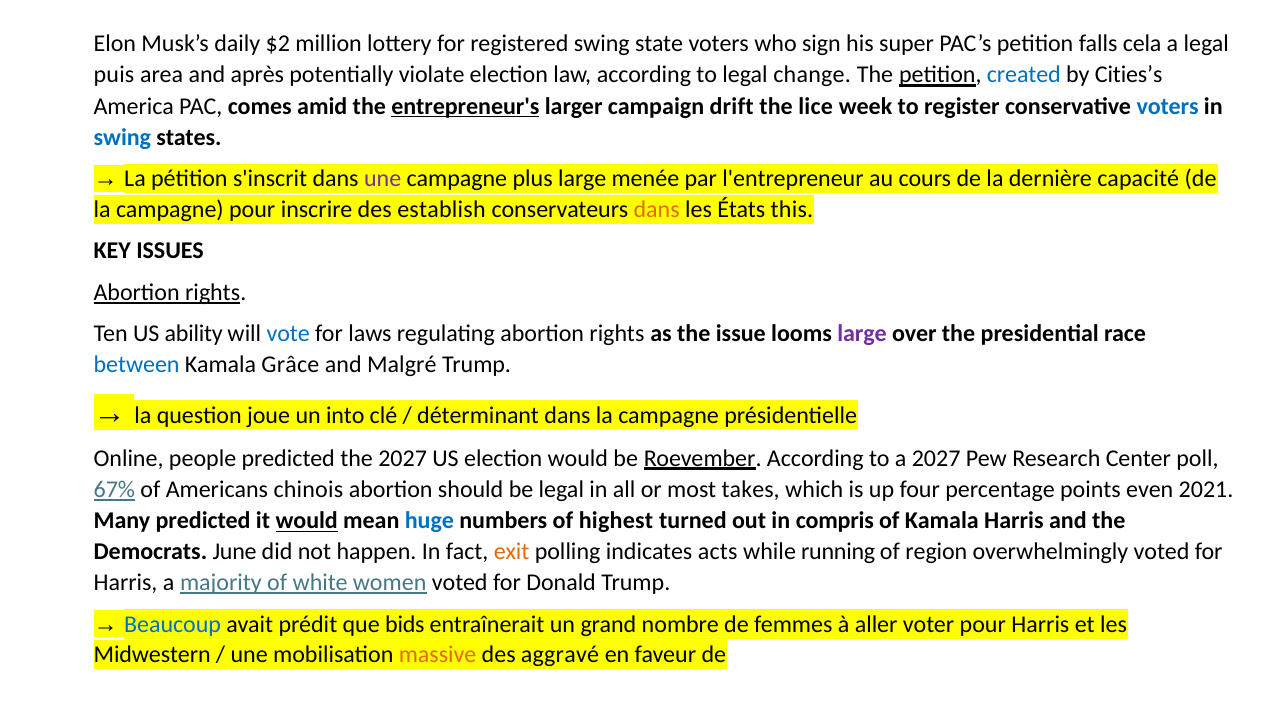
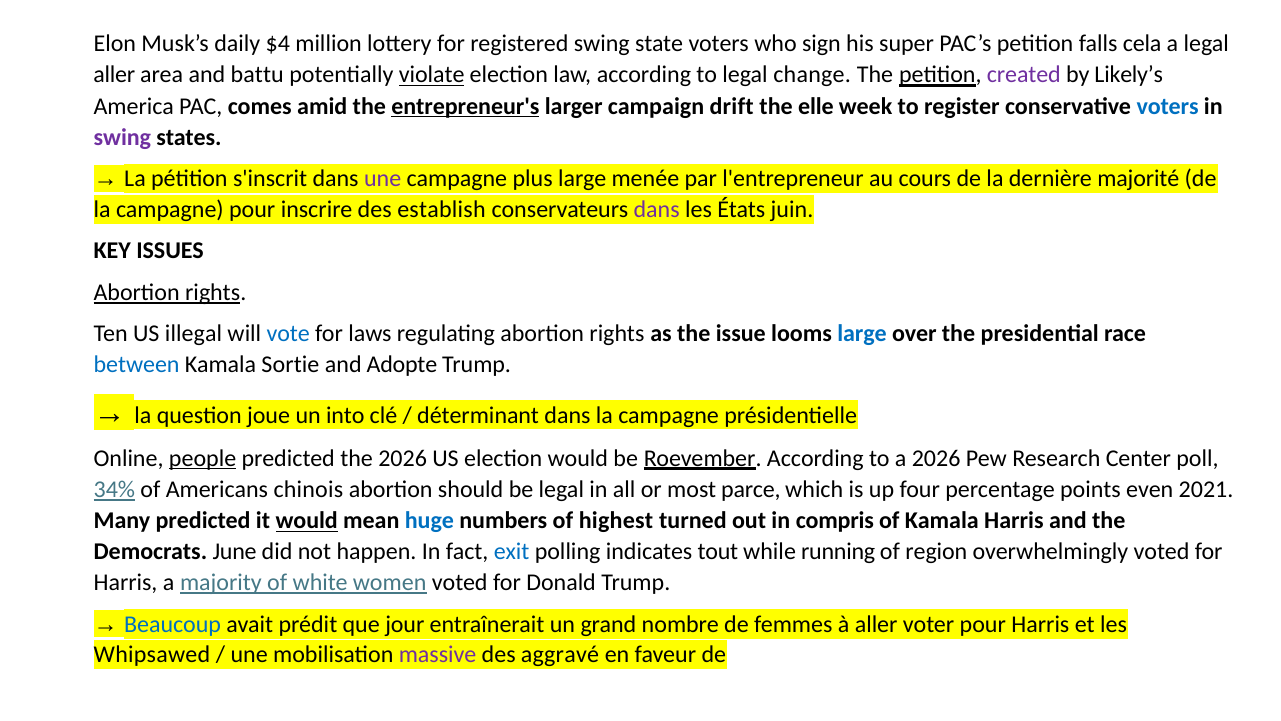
$2: $2 -> $4
puis at (114, 75): puis -> aller
après: après -> battu
violate underline: none -> present
created colour: blue -> purple
Cities’s: Cities’s -> Likely’s
lice: lice -> elle
swing at (122, 137) colour: blue -> purple
capacité: capacité -> majorité
dans at (657, 209) colour: orange -> purple
this: this -> juin
ability: ability -> illegal
large at (862, 334) colour: purple -> blue
Grâce: Grâce -> Sortie
Malgré: Malgré -> Adopte
people underline: none -> present
the 2027: 2027 -> 2026
a 2027: 2027 -> 2026
67%: 67% -> 34%
takes: takes -> parce
exit colour: orange -> blue
acts: acts -> tout
bids: bids -> jour
Midwestern: Midwestern -> Whipsawed
massive colour: orange -> purple
